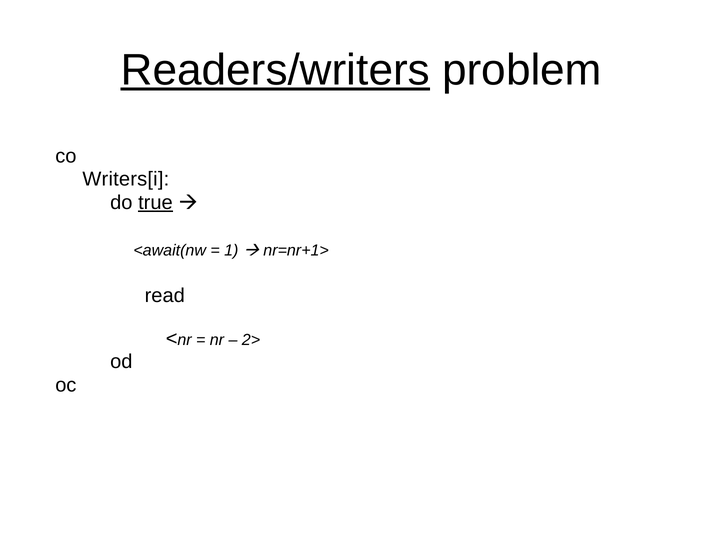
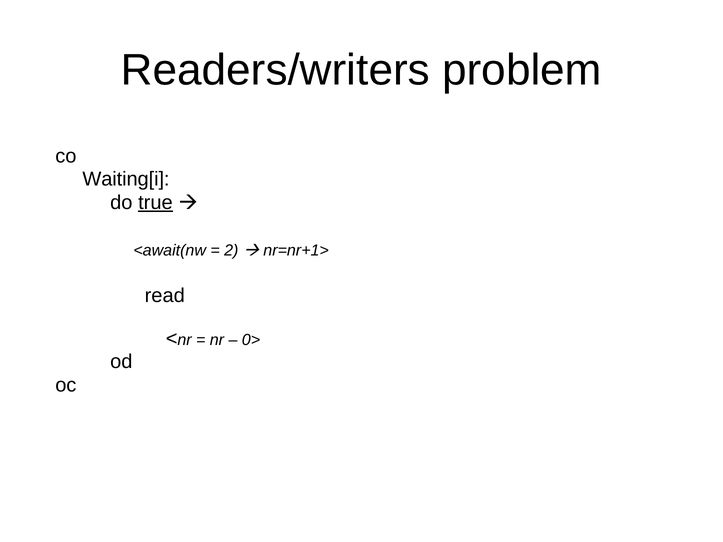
Readers/writers underline: present -> none
Writers[i: Writers[i -> Waiting[i
1: 1 -> 2
2>: 2> -> 0>
